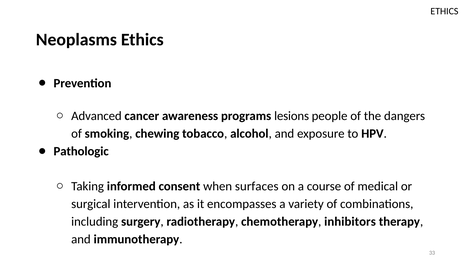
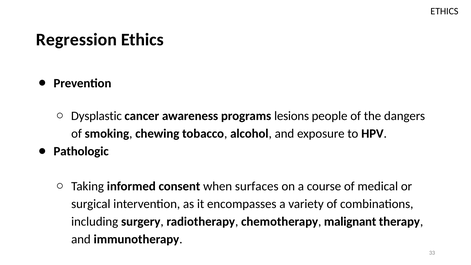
Neoplasms: Neoplasms -> Regression
Advanced: Advanced -> Dysplastic
inhibitors: inhibitors -> malignant
